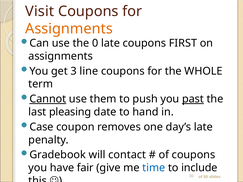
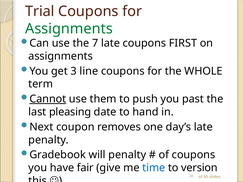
Visit: Visit -> Trial
Assignments at (69, 29) colour: orange -> green
0: 0 -> 7
past underline: present -> none
Case: Case -> Next
will contact: contact -> penalty
include: include -> version
